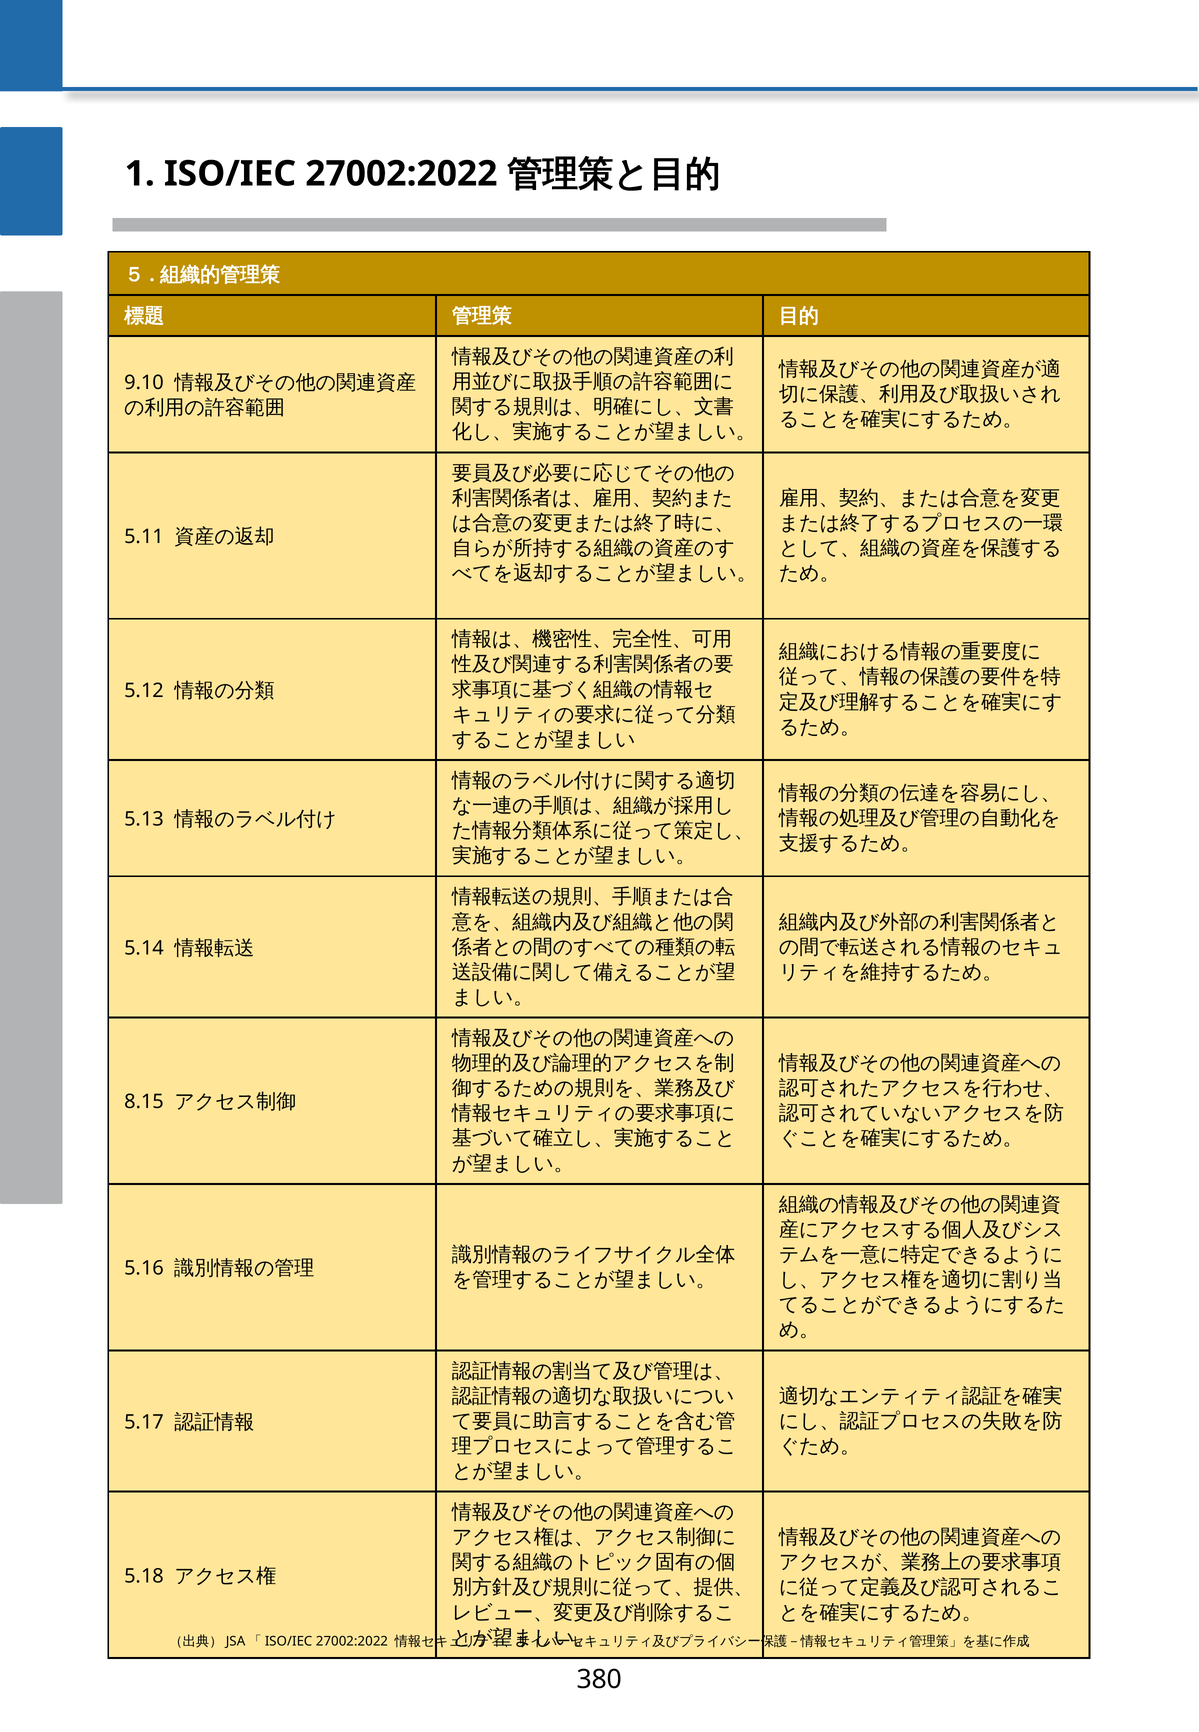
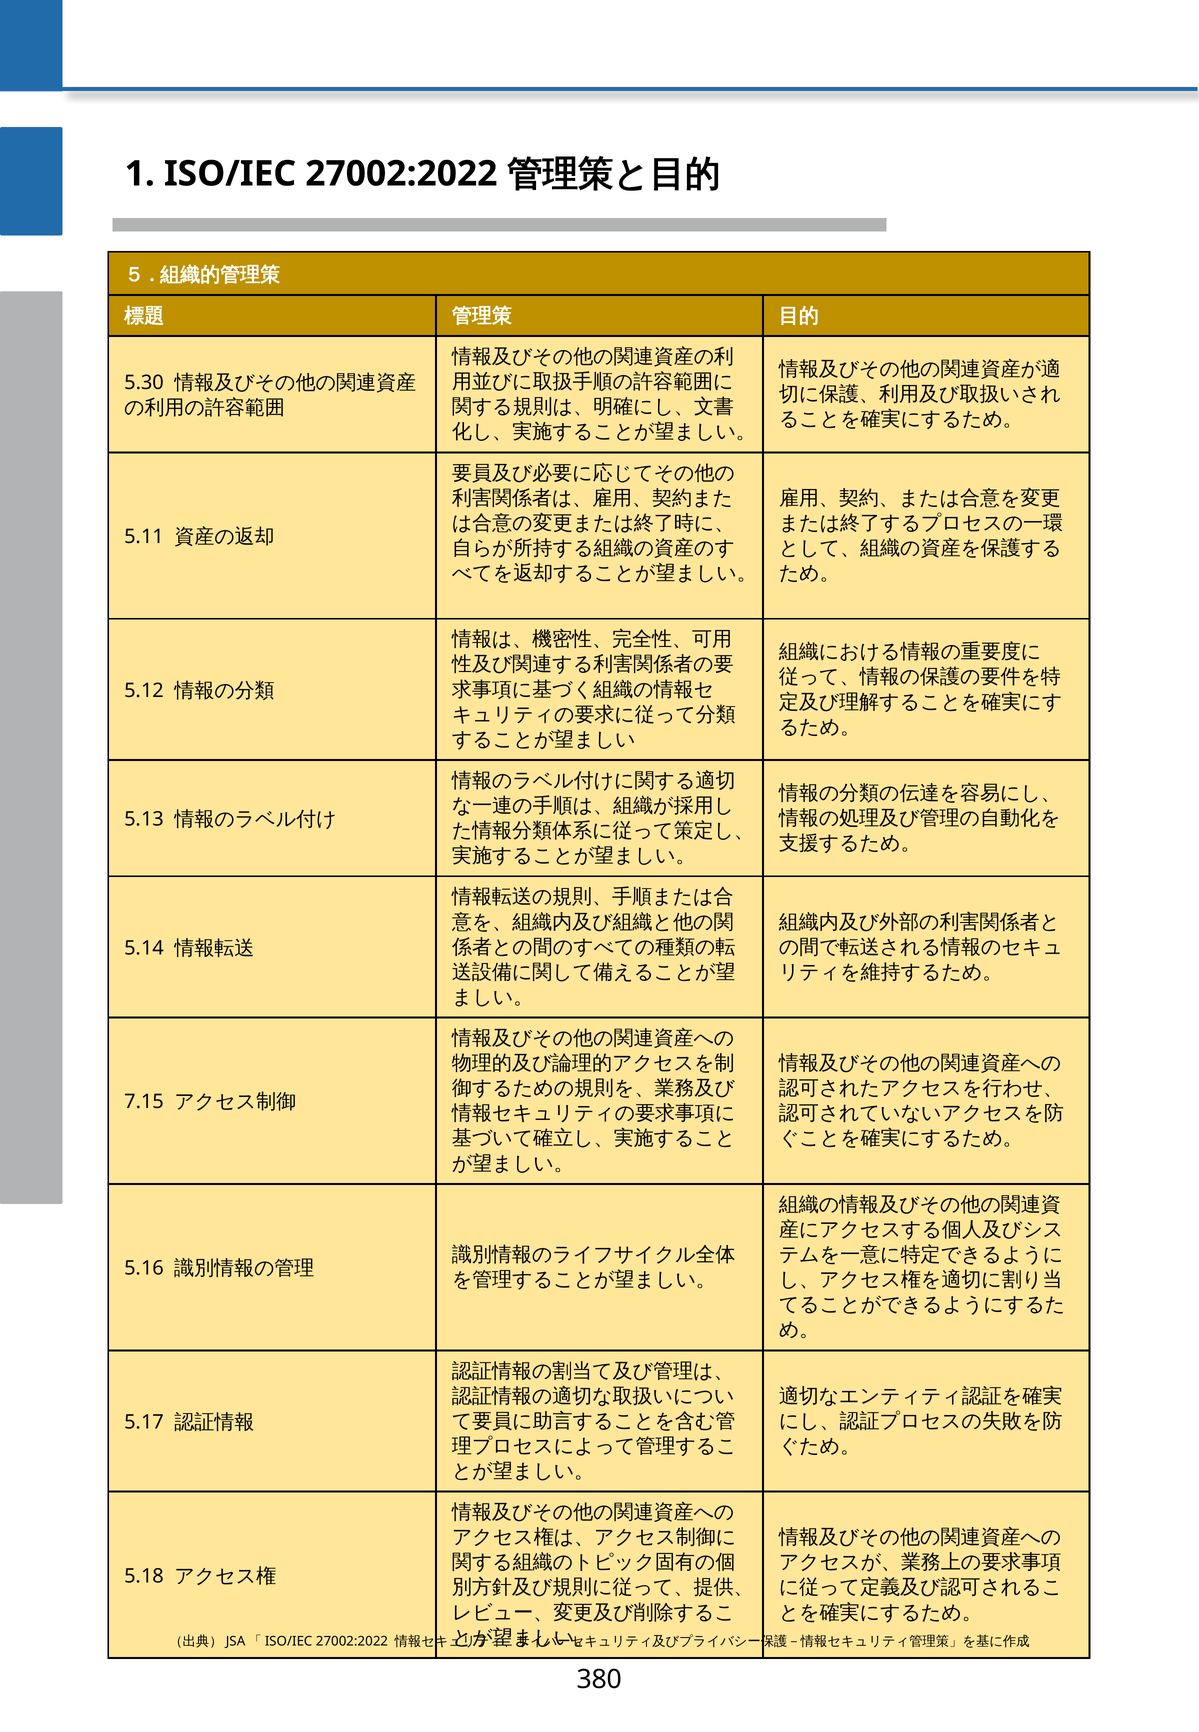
9.10: 9.10 -> 5.30
8.15: 8.15 -> 7.15
